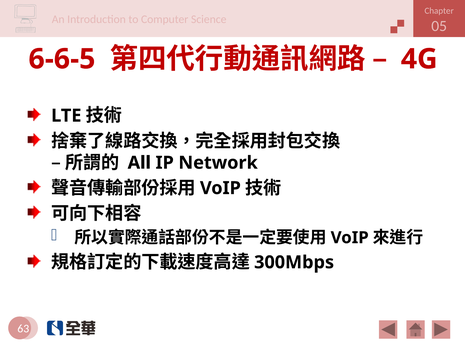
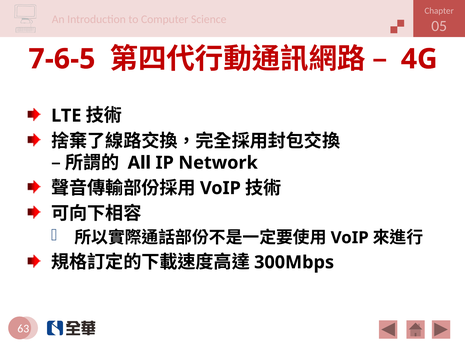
6-6-5: 6-6-5 -> 7-6-5
